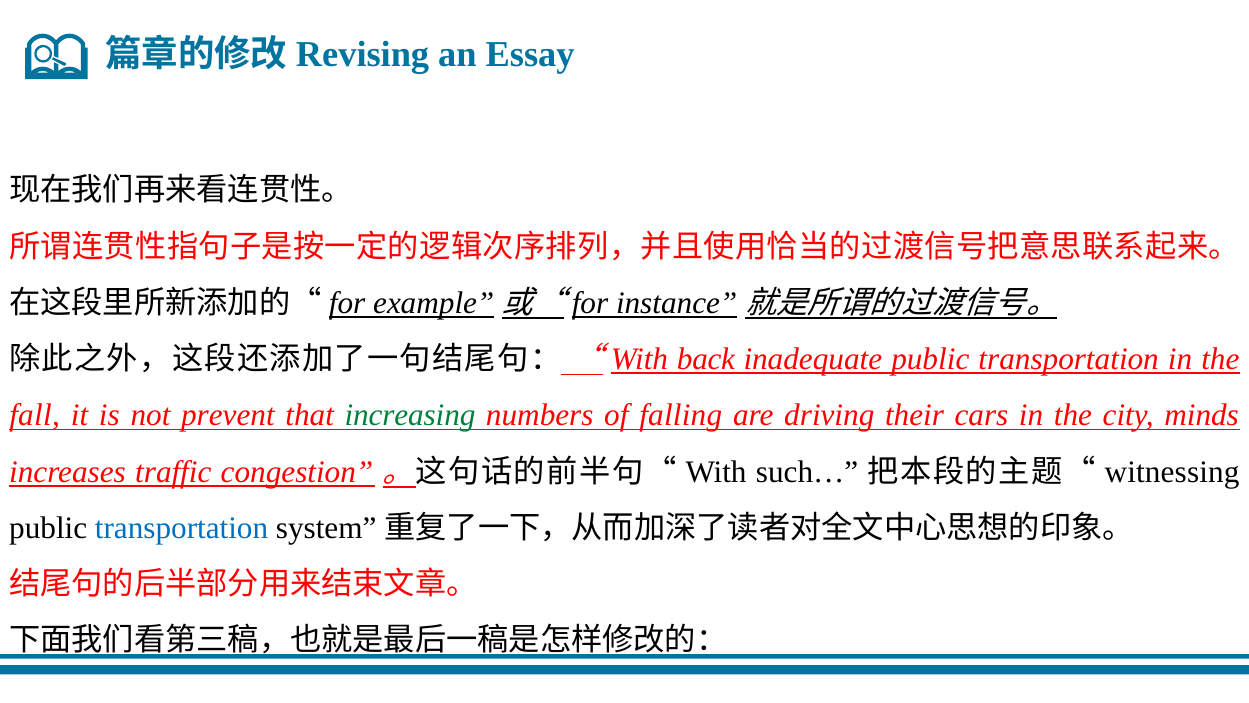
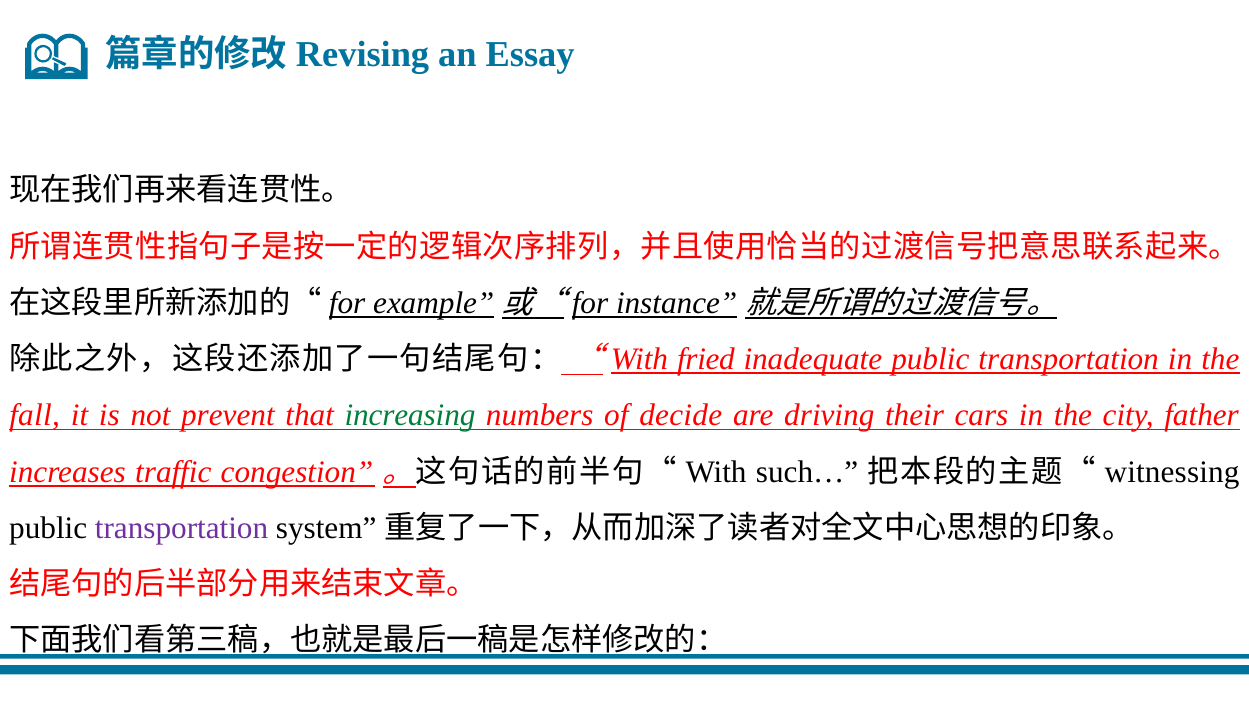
back: back -> fried
falling: falling -> decide
minds: minds -> father
transportation at (182, 528) colour: blue -> purple
